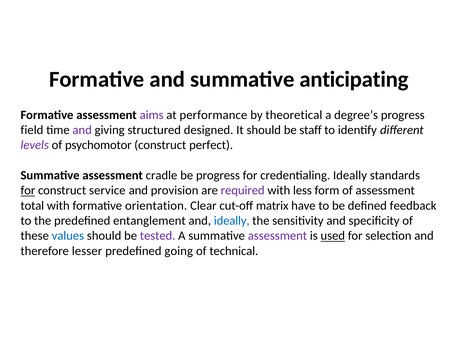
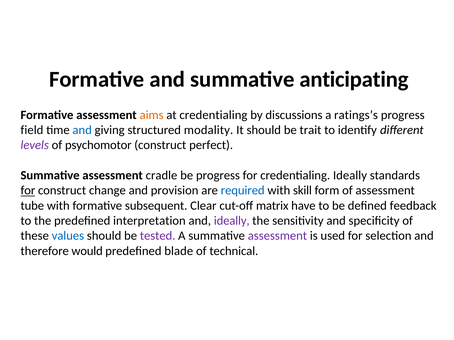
aims colour: purple -> orange
at performance: performance -> credentialing
theoretical: theoretical -> discussions
degree’s: degree’s -> ratings’s
and at (82, 130) colour: purple -> blue
designed: designed -> modality
staff: staff -> trait
service: service -> change
required colour: purple -> blue
less: less -> skill
total: total -> tube
orientation: orientation -> subsequent
entanglement: entanglement -> interpretation
ideally at (232, 221) colour: blue -> purple
used underline: present -> none
lesser: lesser -> would
going: going -> blade
